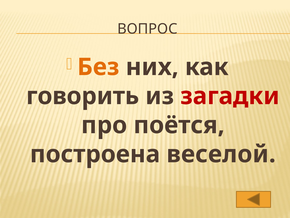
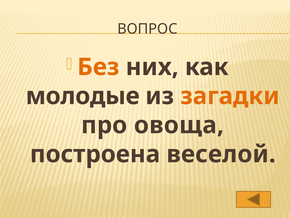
говорить: говорить -> молодые
загадки colour: red -> orange
поётся: поётся -> овоща
